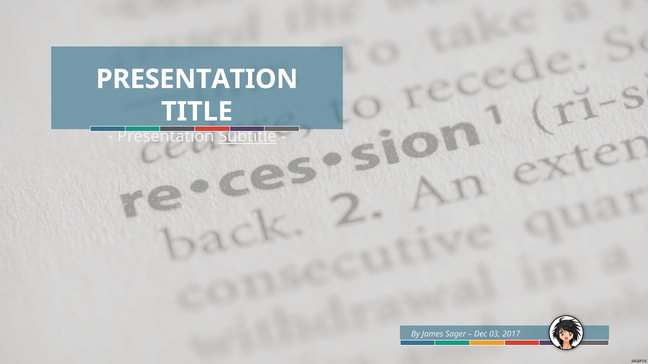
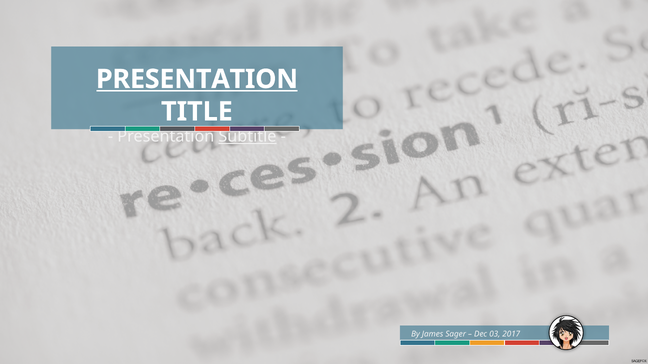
PRESENTATION at (197, 79) underline: none -> present
